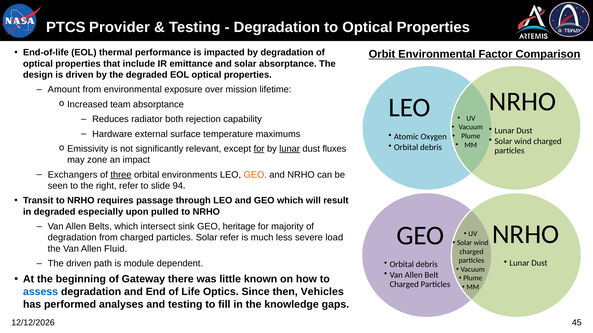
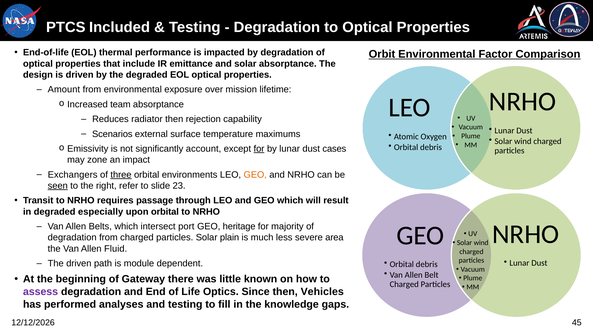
Provider: Provider -> Included
radiator both: both -> then
Hardware: Hardware -> Scenarios
relevant: relevant -> account
lunar at (290, 149) underline: present -> none
fluxes: fluxes -> cases
seen underline: none -> present
94: 94 -> 23
upon pulled: pulled -> orbital
sink: sink -> port
Solar refer: refer -> plain
load: load -> area
assess colour: blue -> purple
